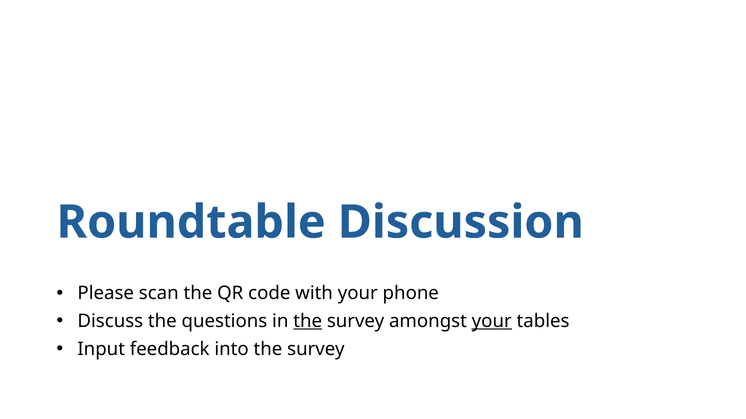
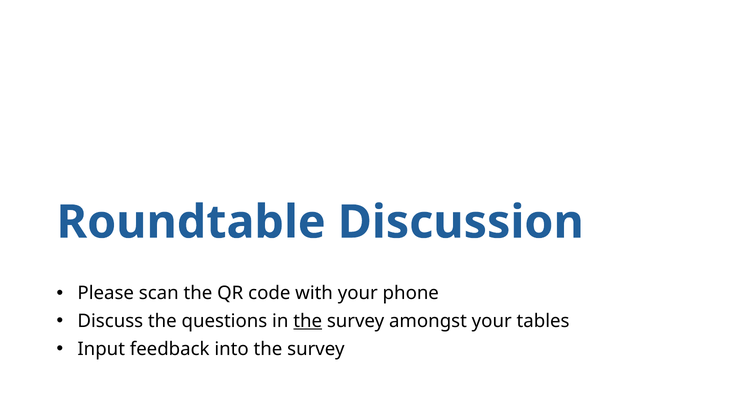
your at (492, 322) underline: present -> none
